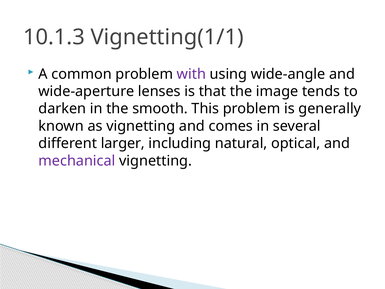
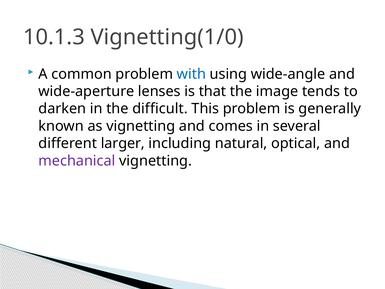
Vignetting(1/1: Vignetting(1/1 -> Vignetting(1/0
with colour: purple -> blue
smooth: smooth -> difficult
